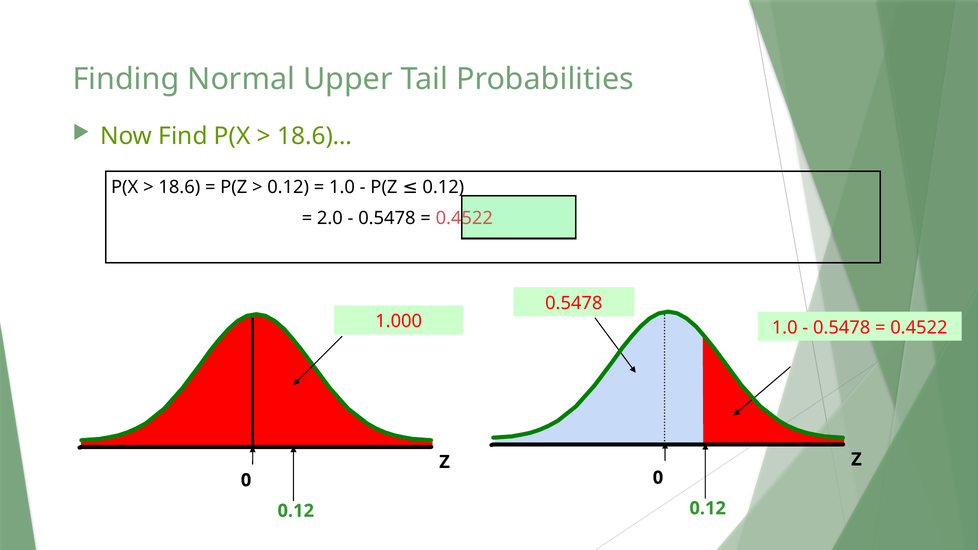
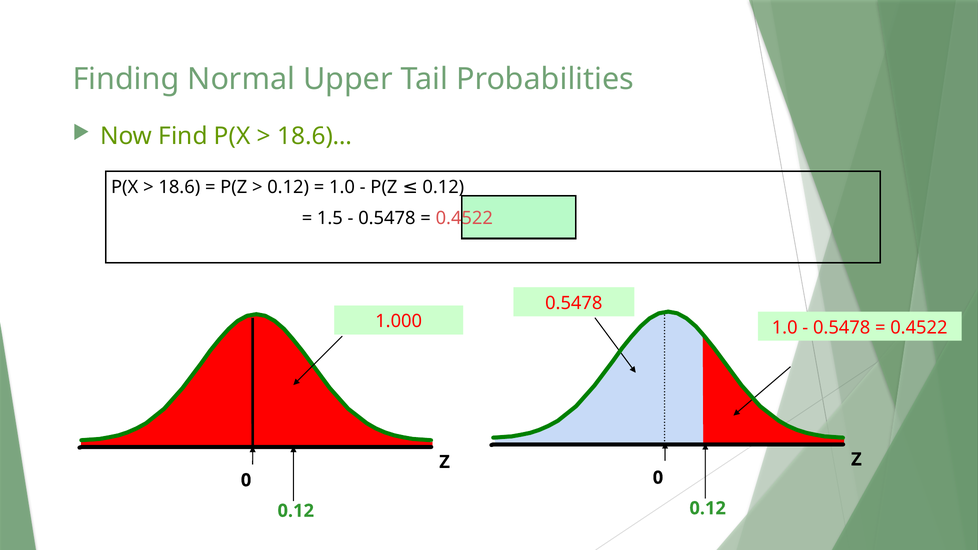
2.0: 2.0 -> 1.5
